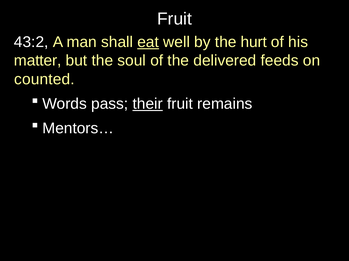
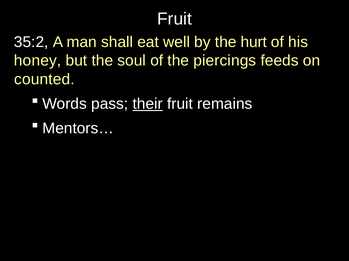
43:2: 43:2 -> 35:2
eat underline: present -> none
matter: matter -> honey
delivered: delivered -> piercings
